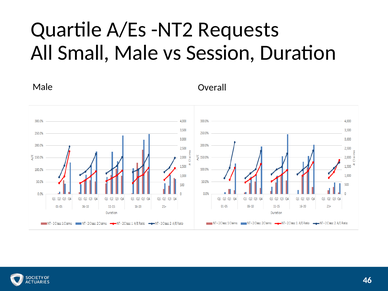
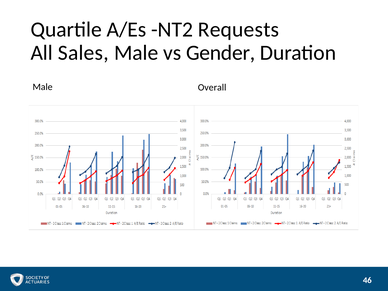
Small: Small -> Sales
Session: Session -> Gender
